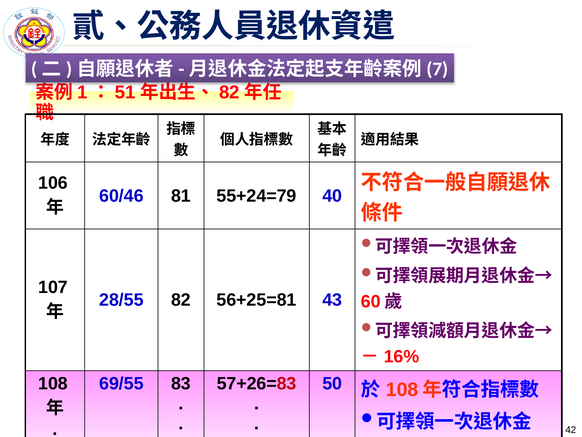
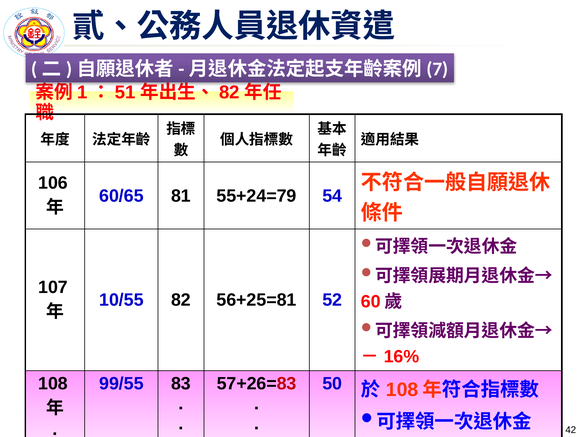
60/46: 60/46 -> 60/65
40: 40 -> 54
28/55: 28/55 -> 10/55
43: 43 -> 52
69/55: 69/55 -> 99/55
